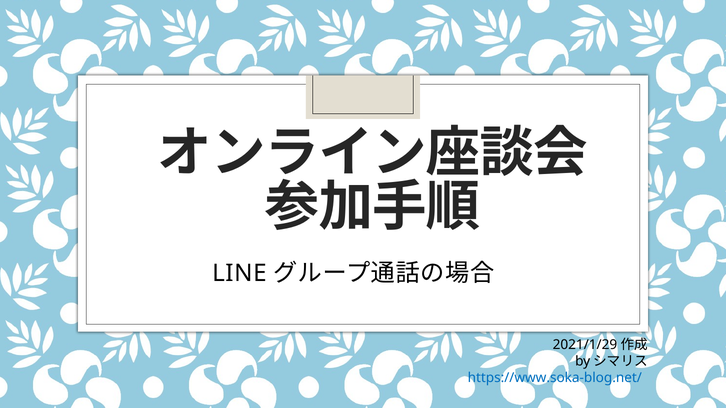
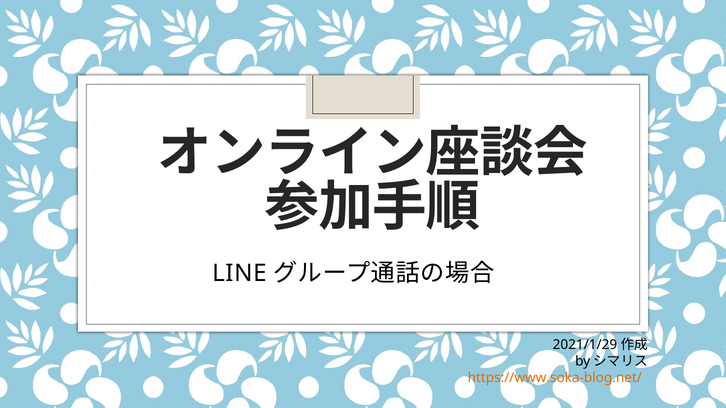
https://www.soka-blog.net/ colour: blue -> orange
